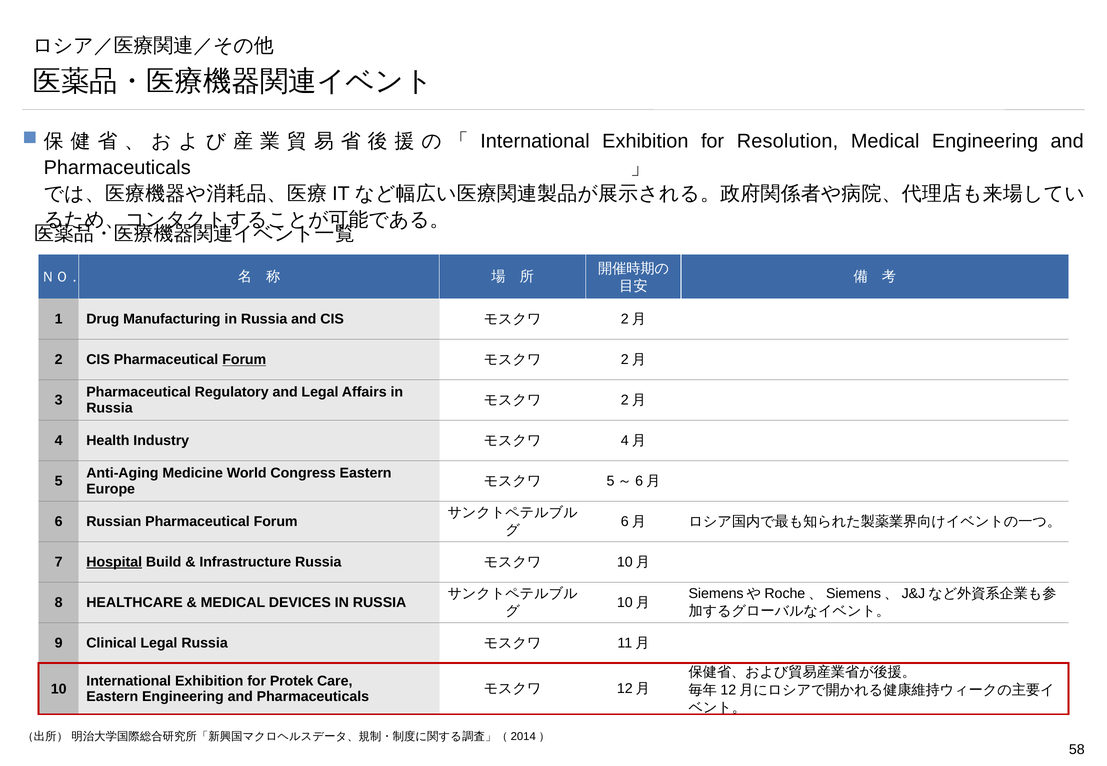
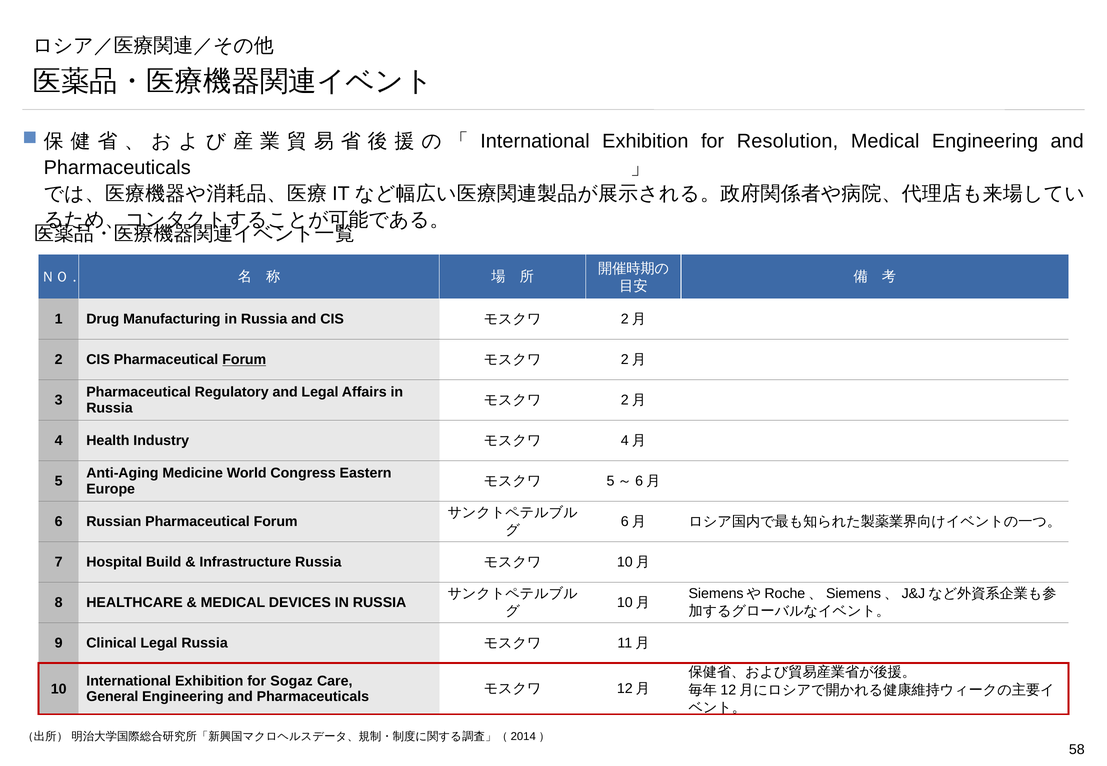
Hospital underline: present -> none
Protek: Protek -> Sogaz
Eastern at (112, 697): Eastern -> General
